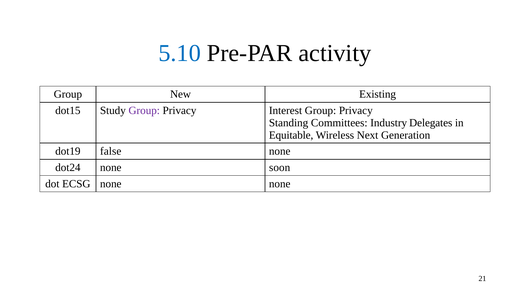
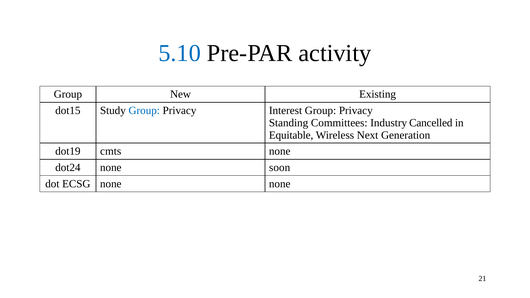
Group at (144, 111) colour: purple -> blue
Delegates: Delegates -> Cancelled
false: false -> cmts
